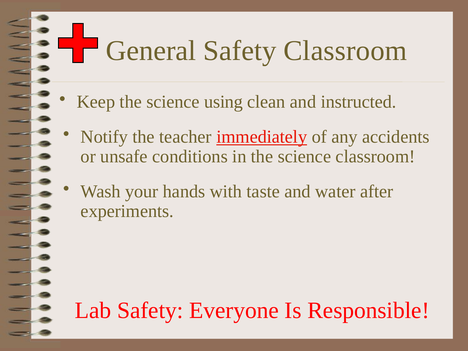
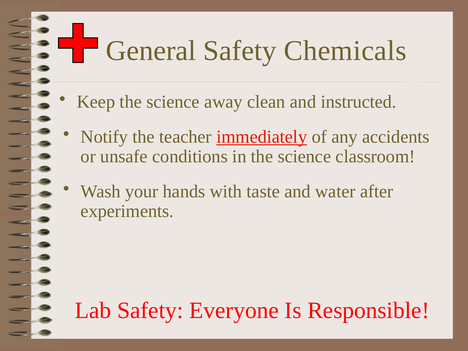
Safety Classroom: Classroom -> Chemicals
using: using -> away
